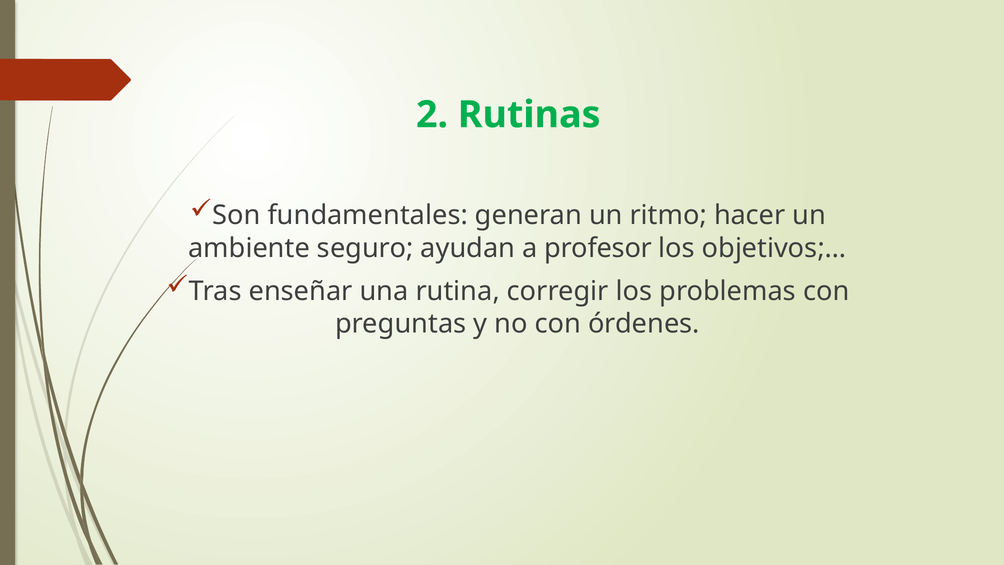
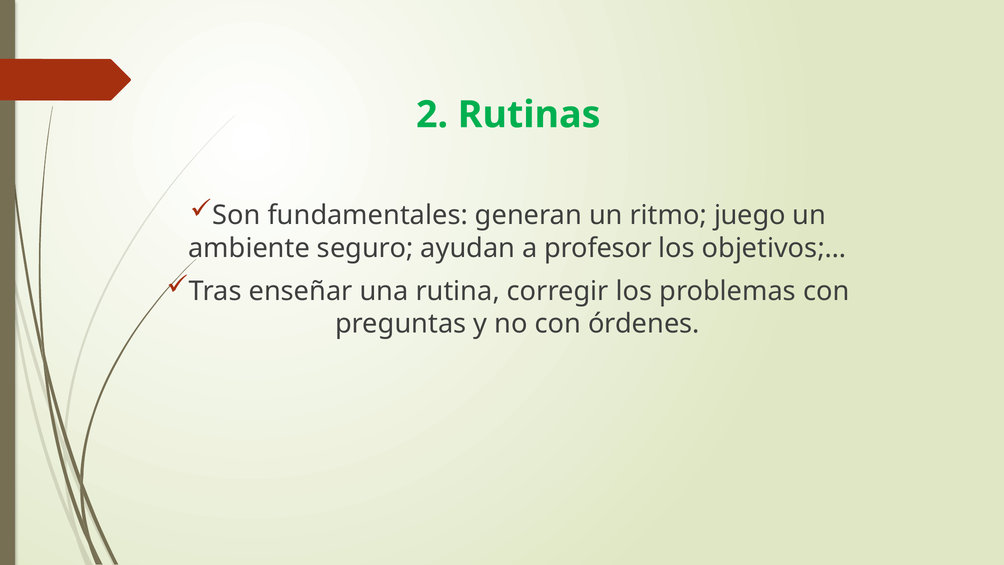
hacer: hacer -> juego
